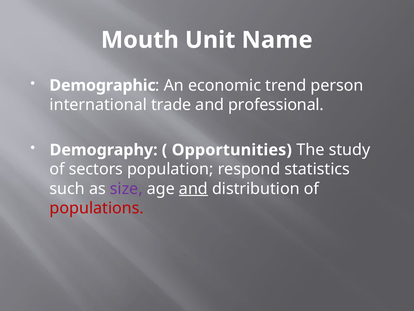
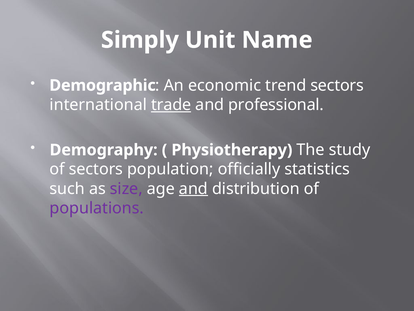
Mouth: Mouth -> Simply
trend person: person -> sectors
trade underline: none -> present
Opportunities: Opportunities -> Physiotherapy
respond: respond -> officially
populations colour: red -> purple
